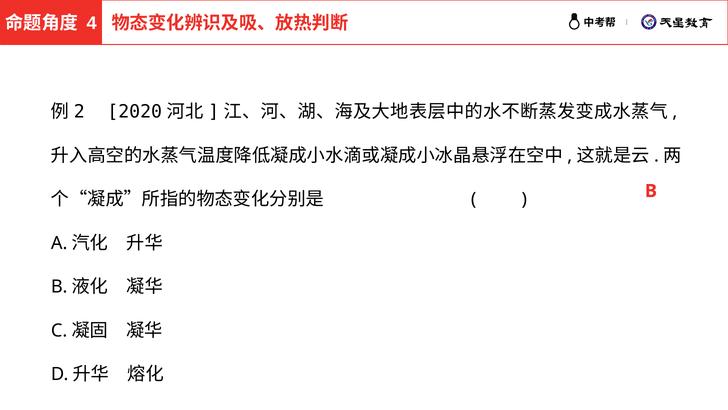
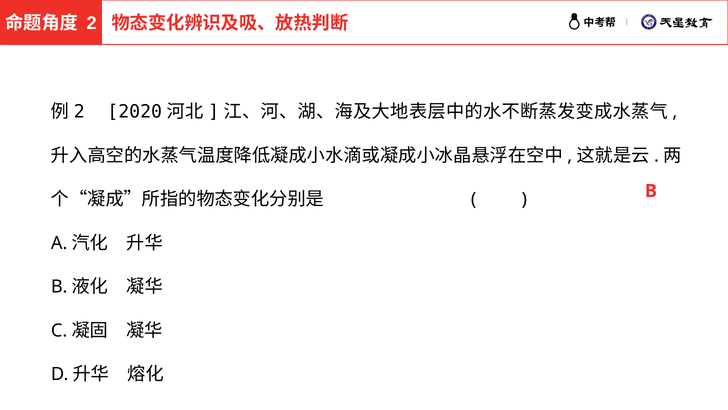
4 at (92, 23): 4 -> 2
